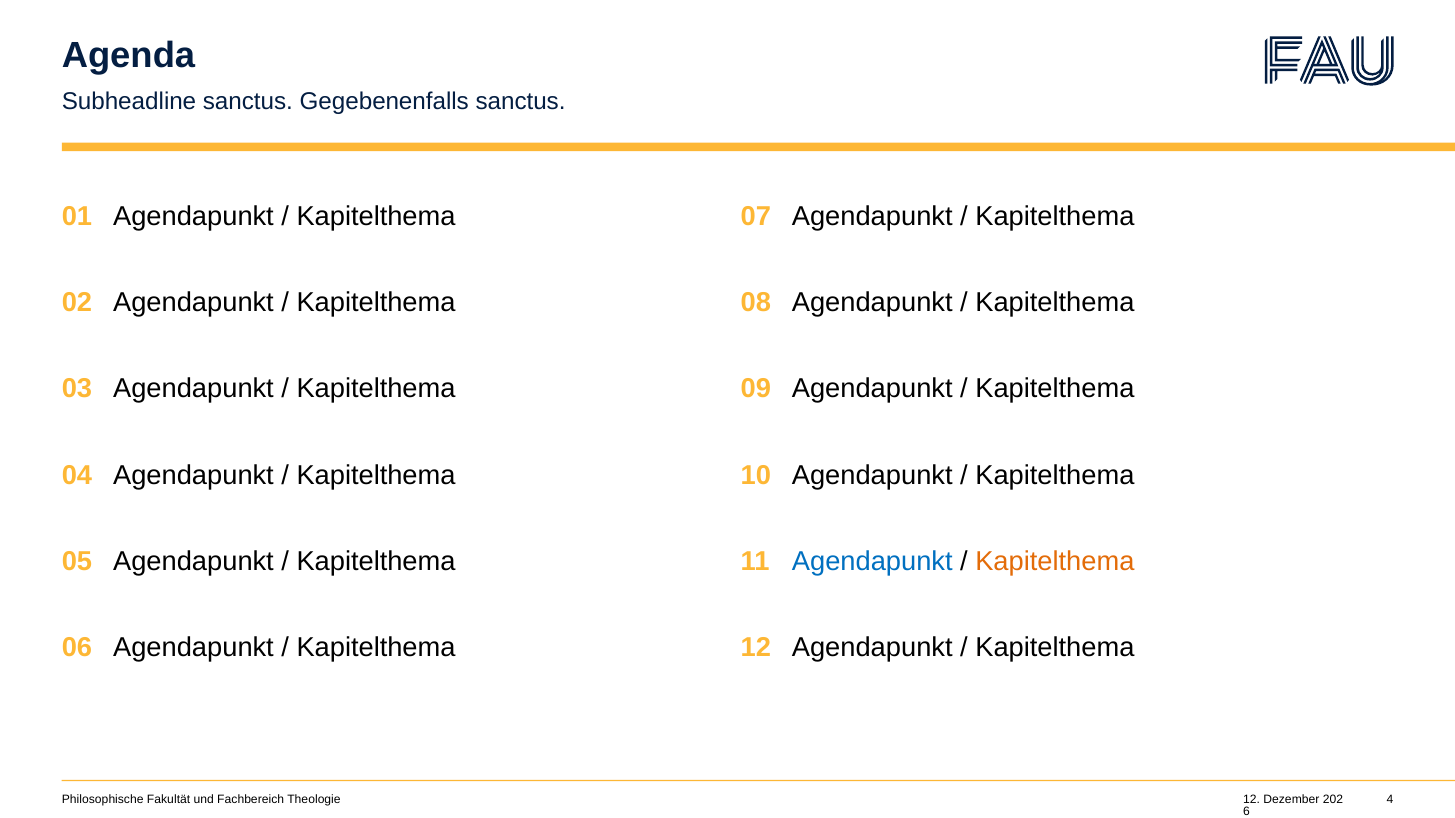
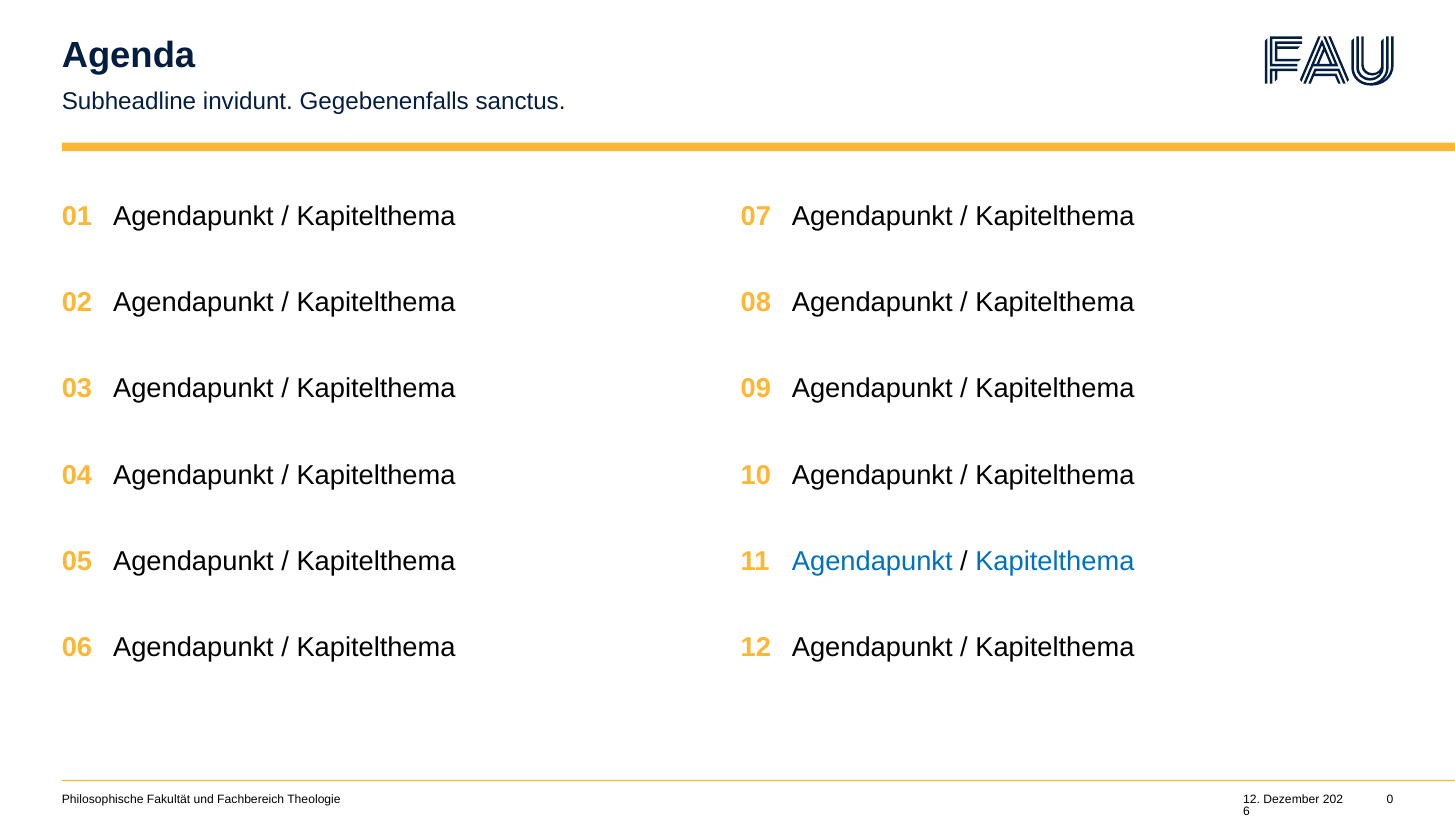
Subheadline sanctus: sanctus -> invidunt
Kapitelthema at (1055, 562) colour: orange -> blue
4: 4 -> 0
